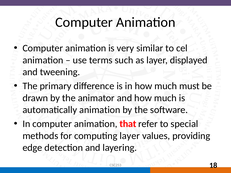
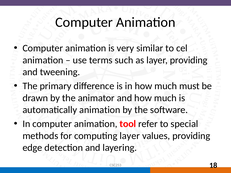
layer displayed: displayed -> providing
that: that -> tool
